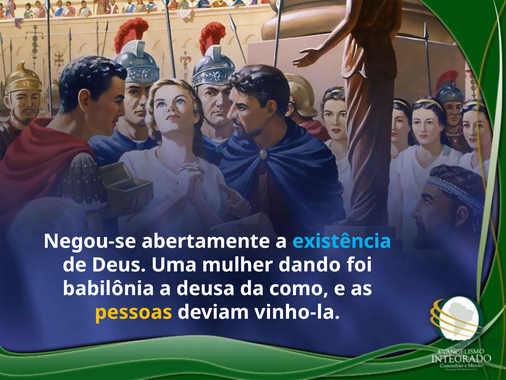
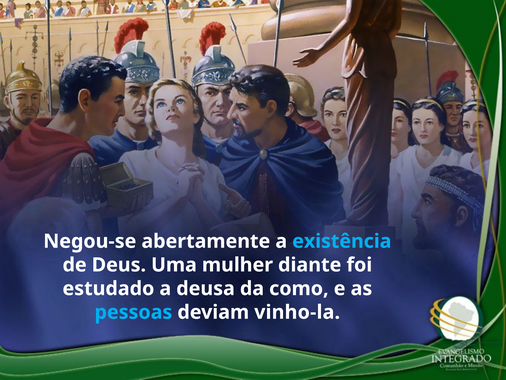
dando: dando -> diante
babilônia: babilônia -> estudado
pessoas colour: yellow -> light blue
